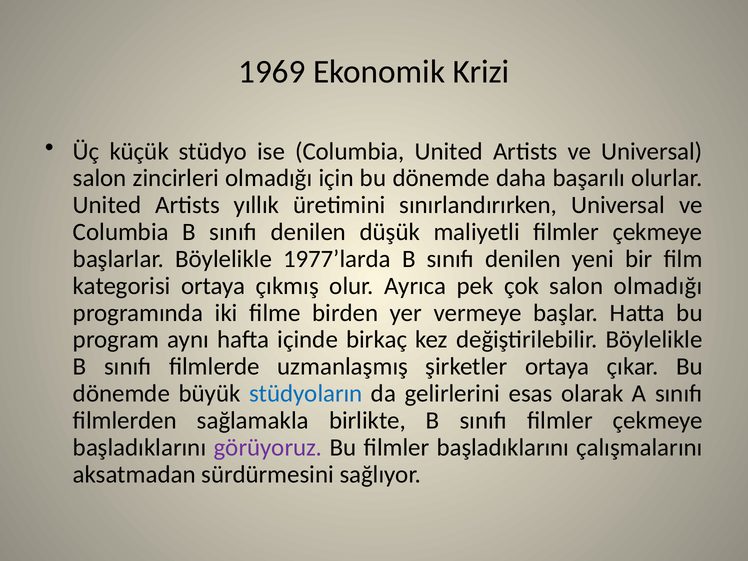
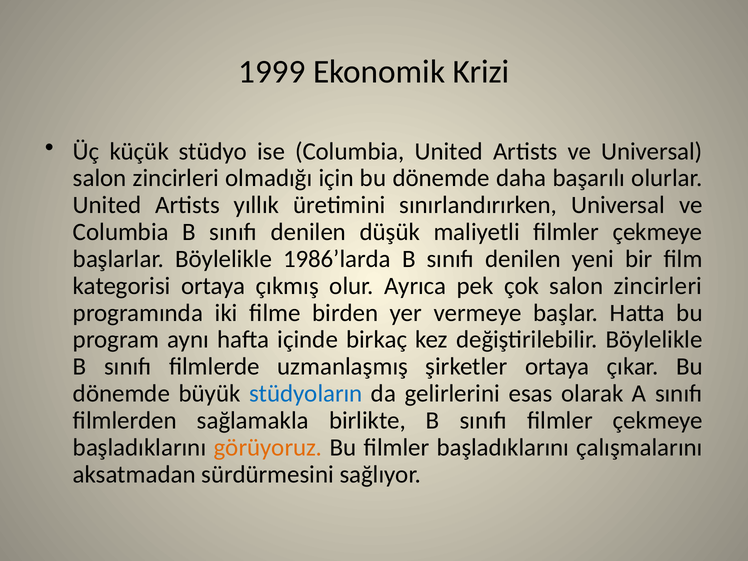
1969: 1969 -> 1999
1977’larda: 1977’larda -> 1986’larda
çok salon olmadığı: olmadığı -> zincirleri
görüyoruz colour: purple -> orange
